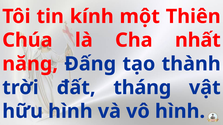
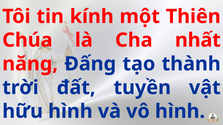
tháng: tháng -> tuyền
